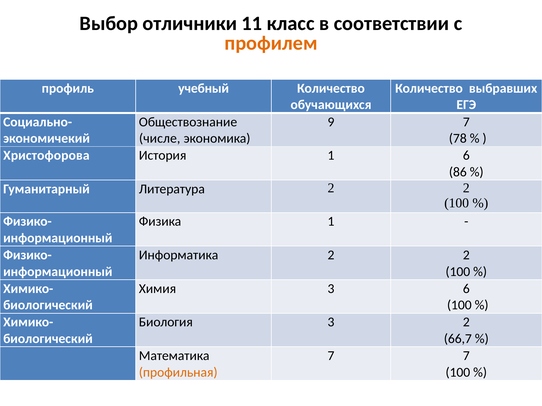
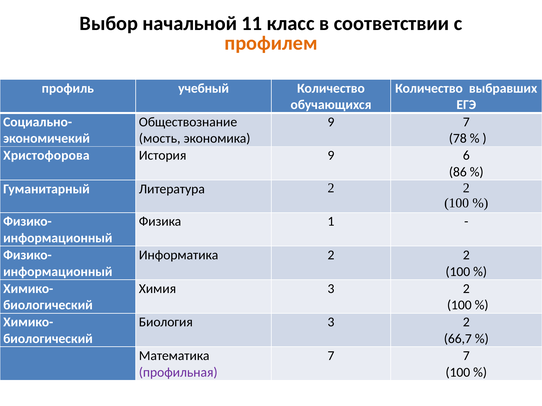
отличники: отличники -> начальной
числе: числе -> мость
История 1: 1 -> 9
Химия 3 6: 6 -> 2
профильная colour: orange -> purple
